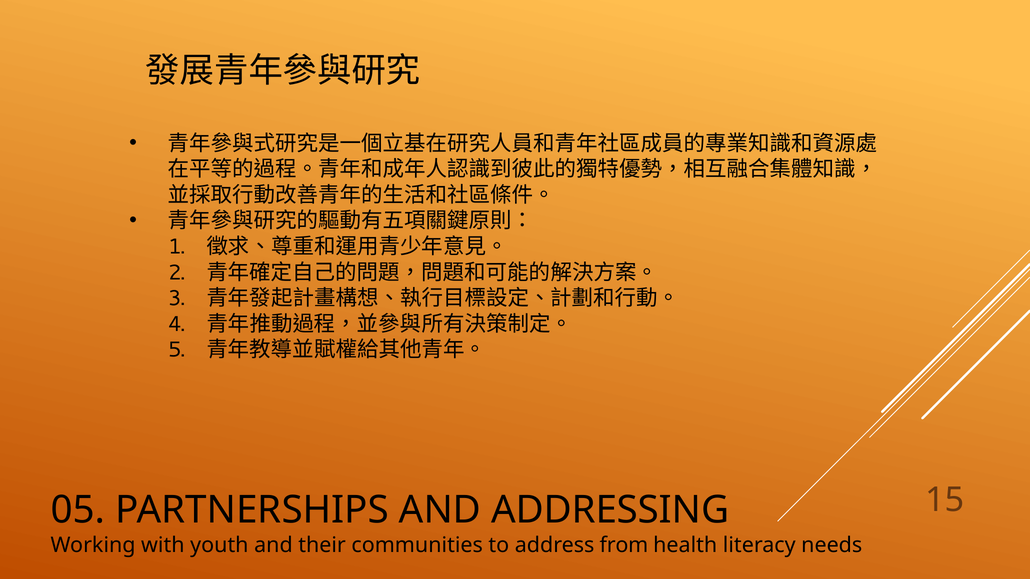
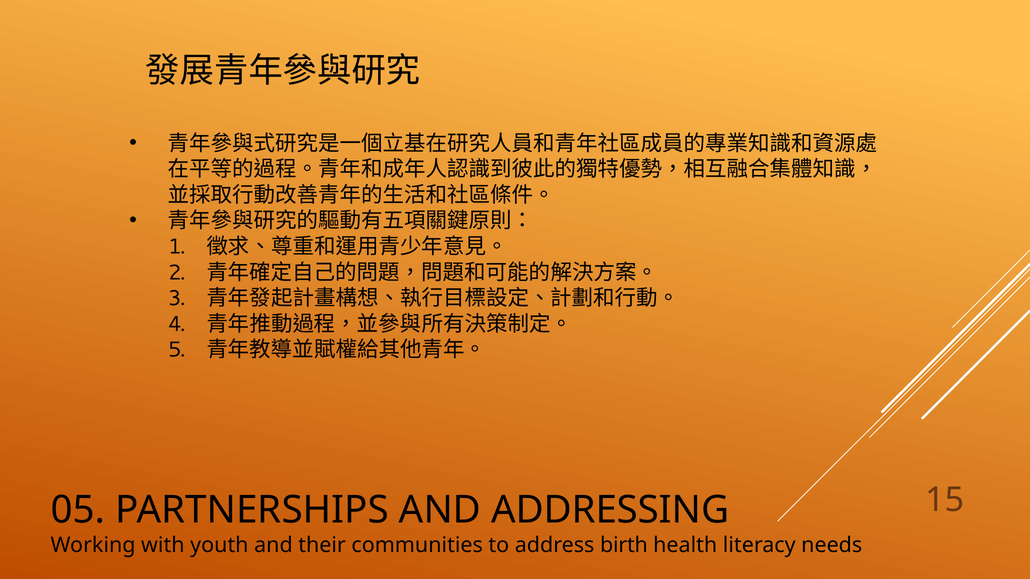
from: from -> birth
